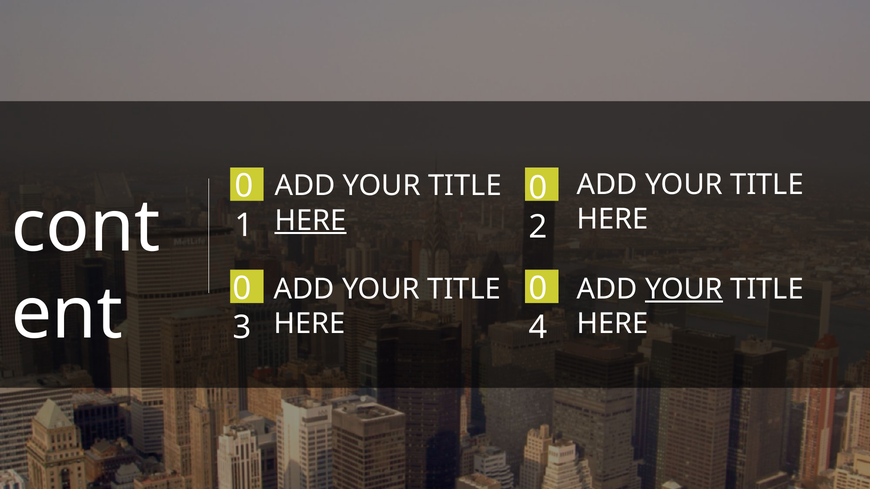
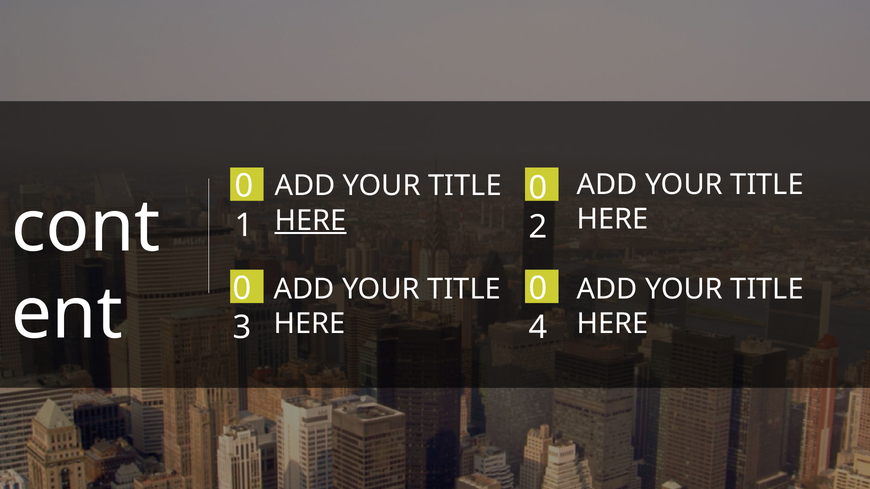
YOUR at (684, 289) underline: present -> none
